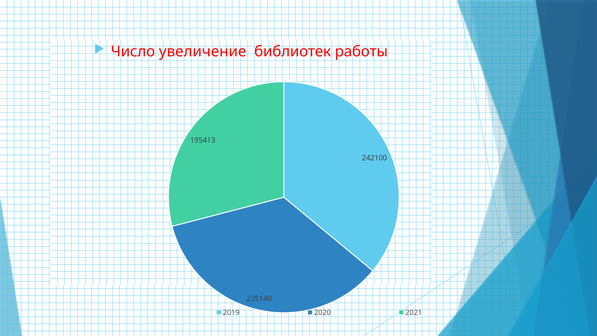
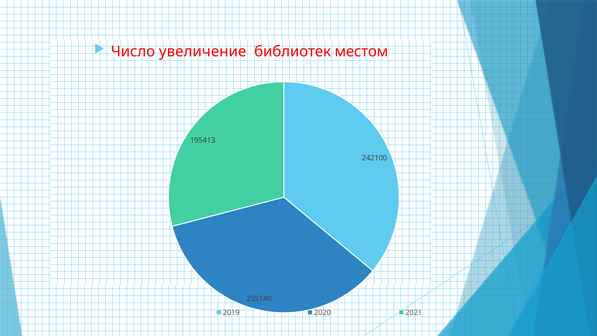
работы: работы -> местом
